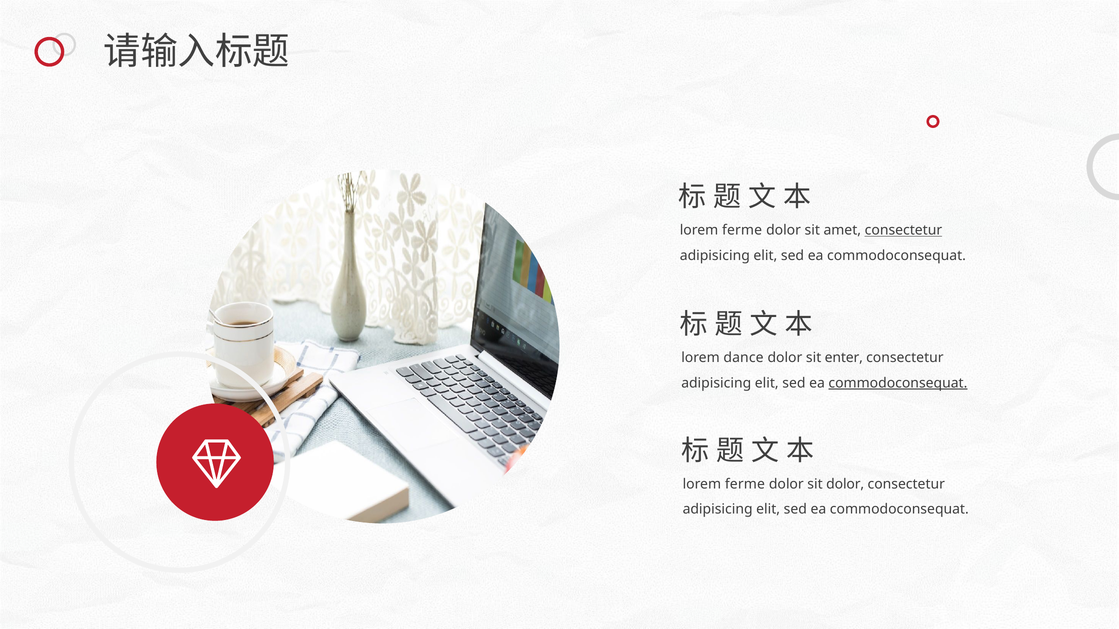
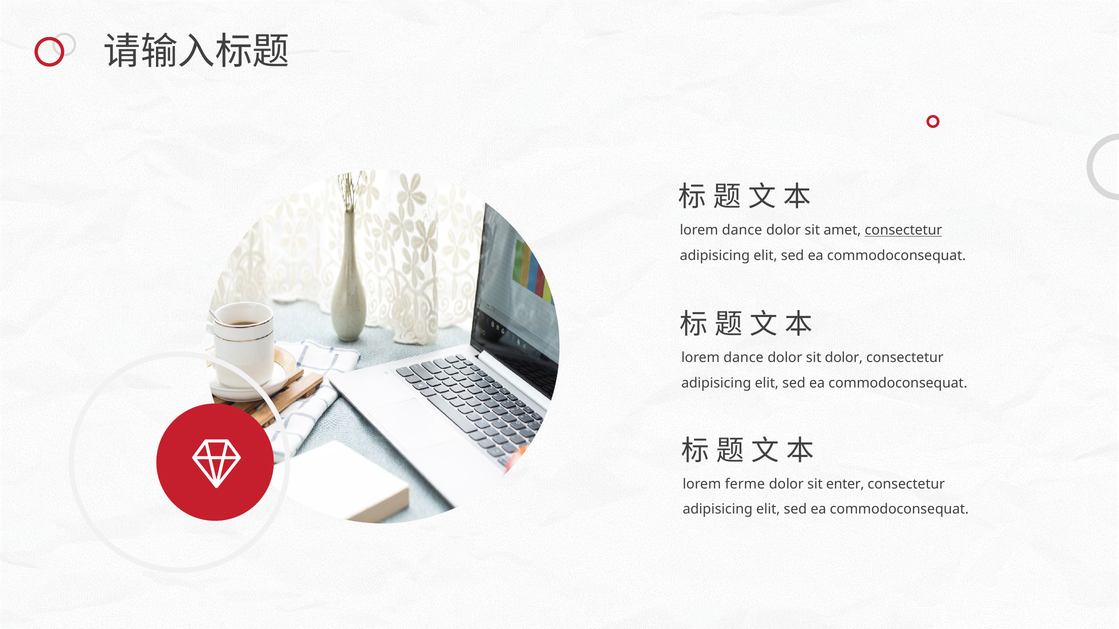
ferme at (742, 230): ferme -> dance
sit enter: enter -> dolor
commodoconsequat at (898, 383) underline: present -> none
sit dolor: dolor -> enter
